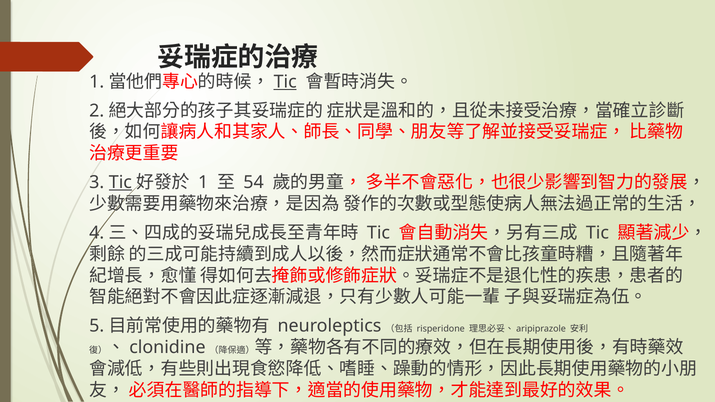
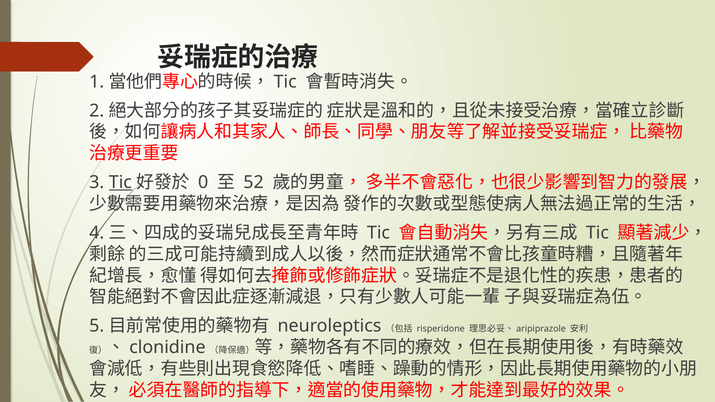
Tic at (285, 82) underline: present -> none
1 at (203, 182): 1 -> 0
54: 54 -> 52
